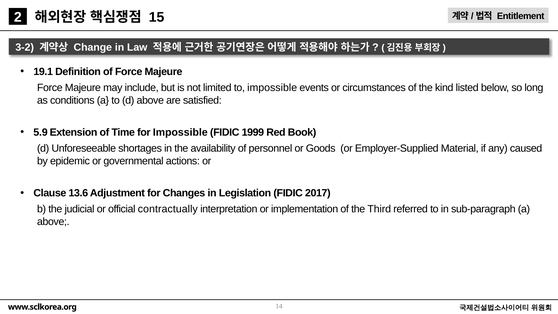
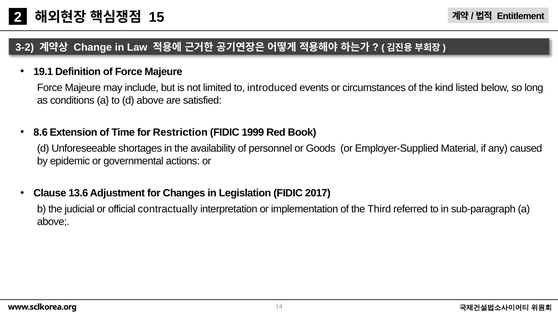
to impossible: impossible -> introduced
5.9: 5.9 -> 8.6
for Impossible: Impossible -> Restriction
